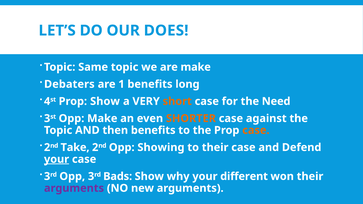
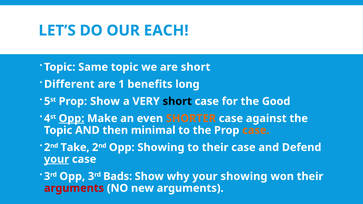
DOES: DOES -> EACH
are make: make -> short
Debaters: Debaters -> Different
4: 4 -> 5
short at (177, 101) colour: orange -> black
Need: Need -> Good
3 at (47, 119): 3 -> 4
Opp at (71, 119) underline: none -> present
then benefits: benefits -> minimal
your different: different -> showing
arguments at (74, 188) colour: purple -> red
